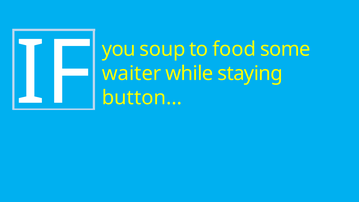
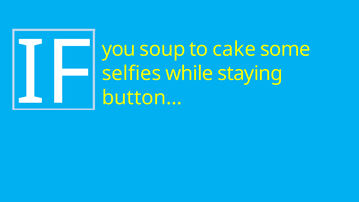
food: food -> cake
waiter: waiter -> selfies
